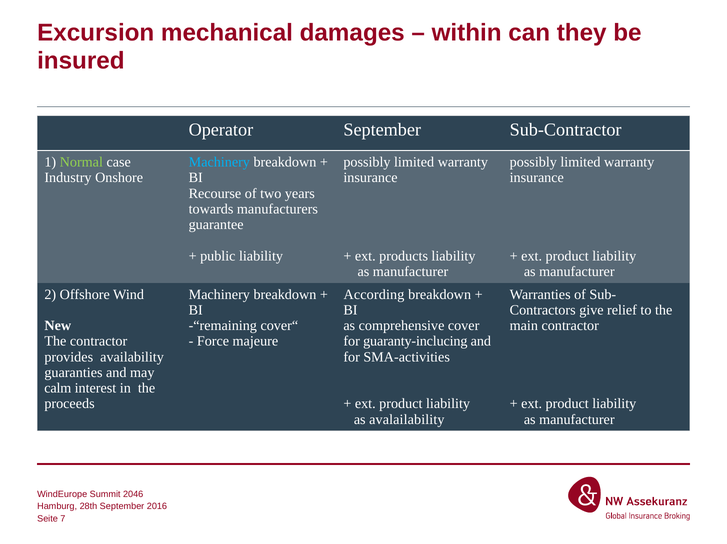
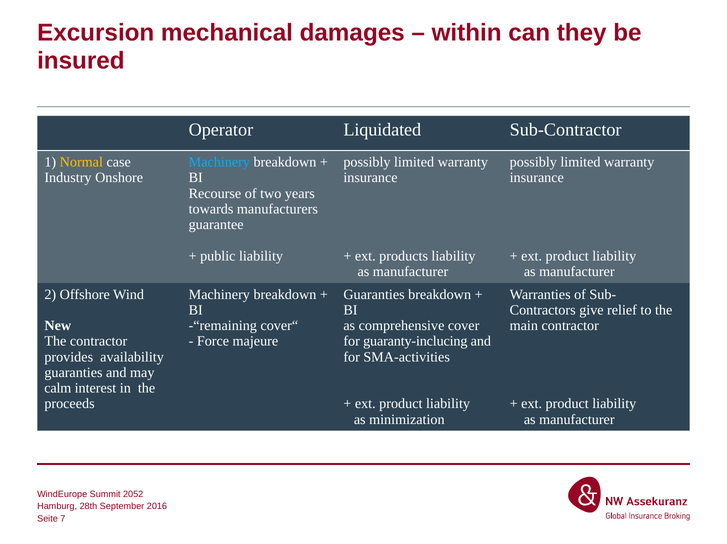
Operator September: September -> Liquidated
Normal colour: light green -> yellow
According at (374, 294): According -> Guaranties
avalailability: avalailability -> minimization
2046: 2046 -> 2052
